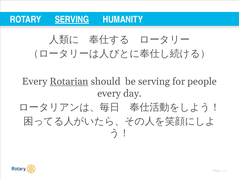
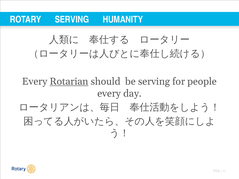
SERVING at (72, 20) underline: present -> none
